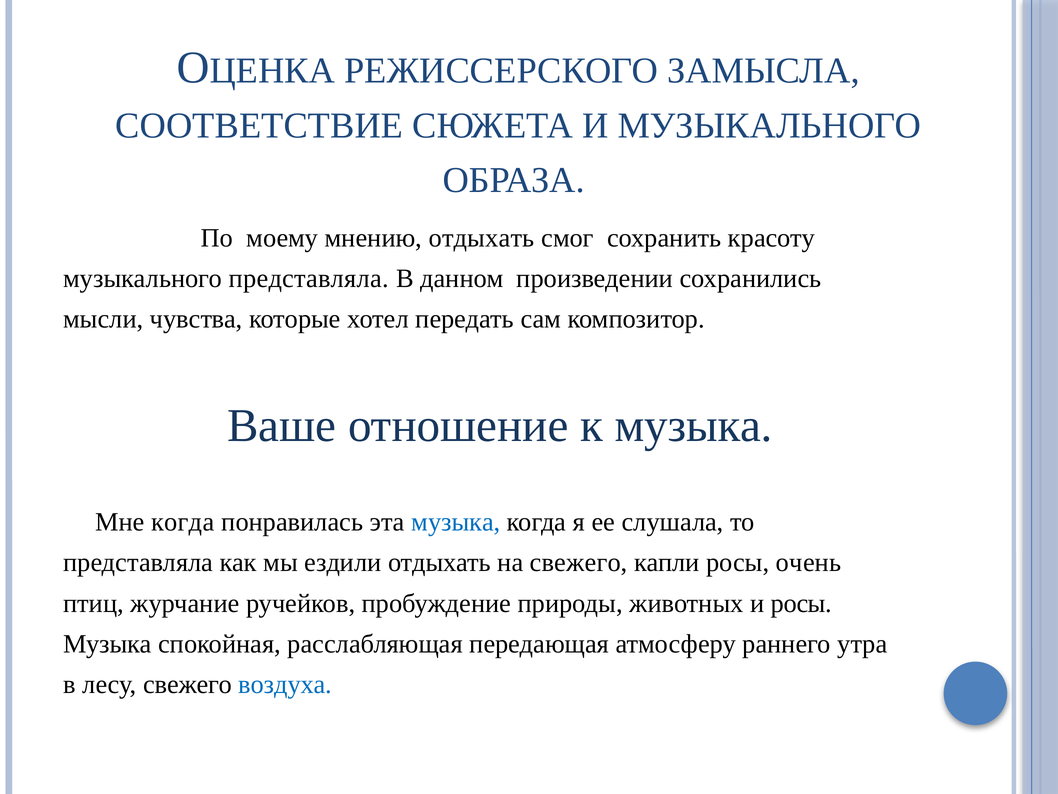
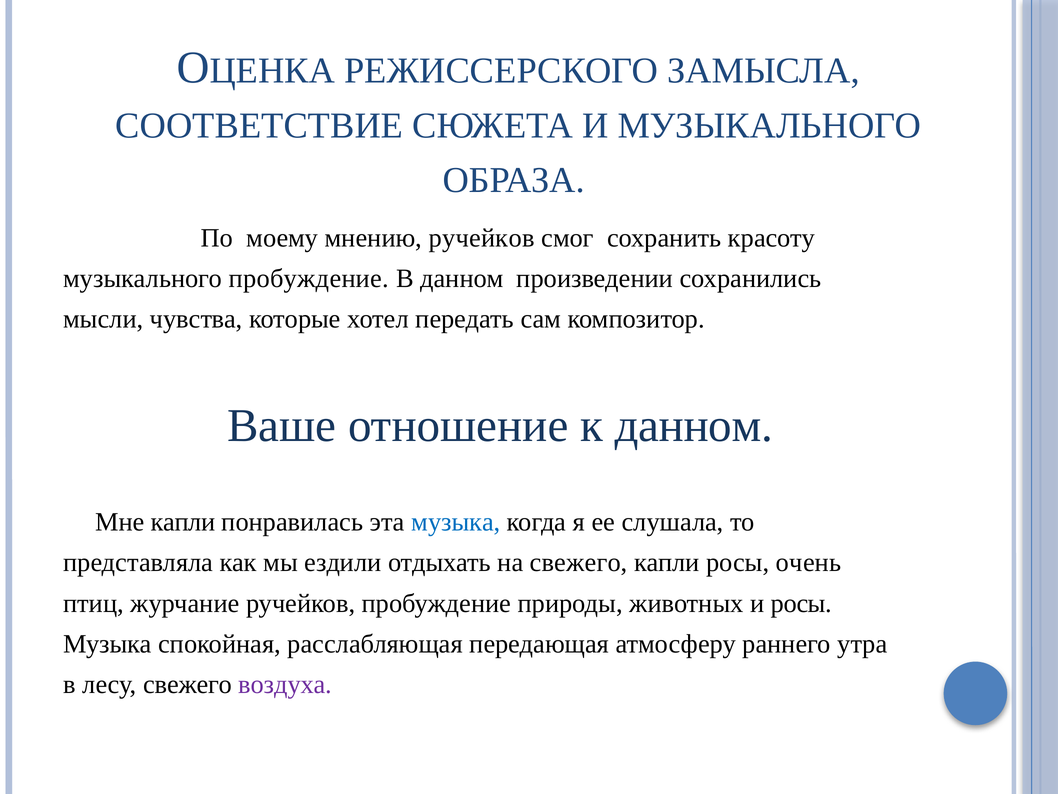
мнению отдыхать: отдыхать -> ручейков
музыкального представляла: представляла -> пробуждение
к музыка: музыка -> данном
Мне когда: когда -> капли
воздуха colour: blue -> purple
